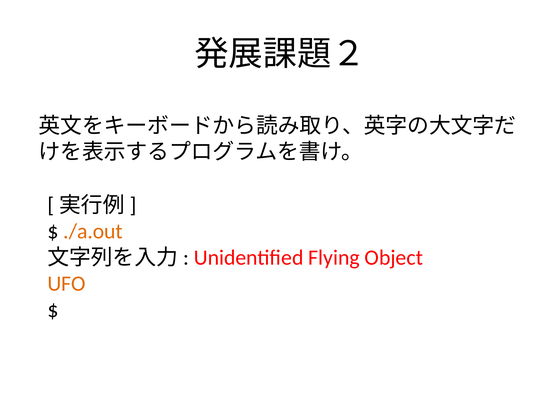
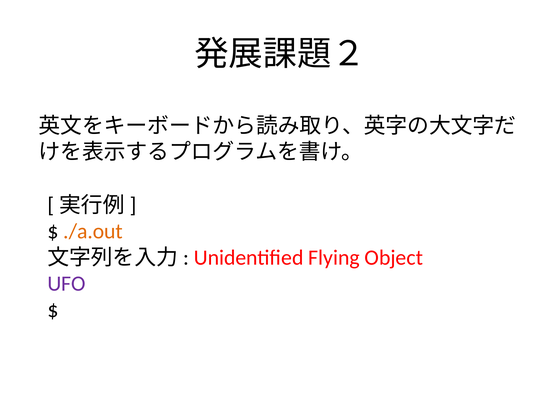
UFO colour: orange -> purple
